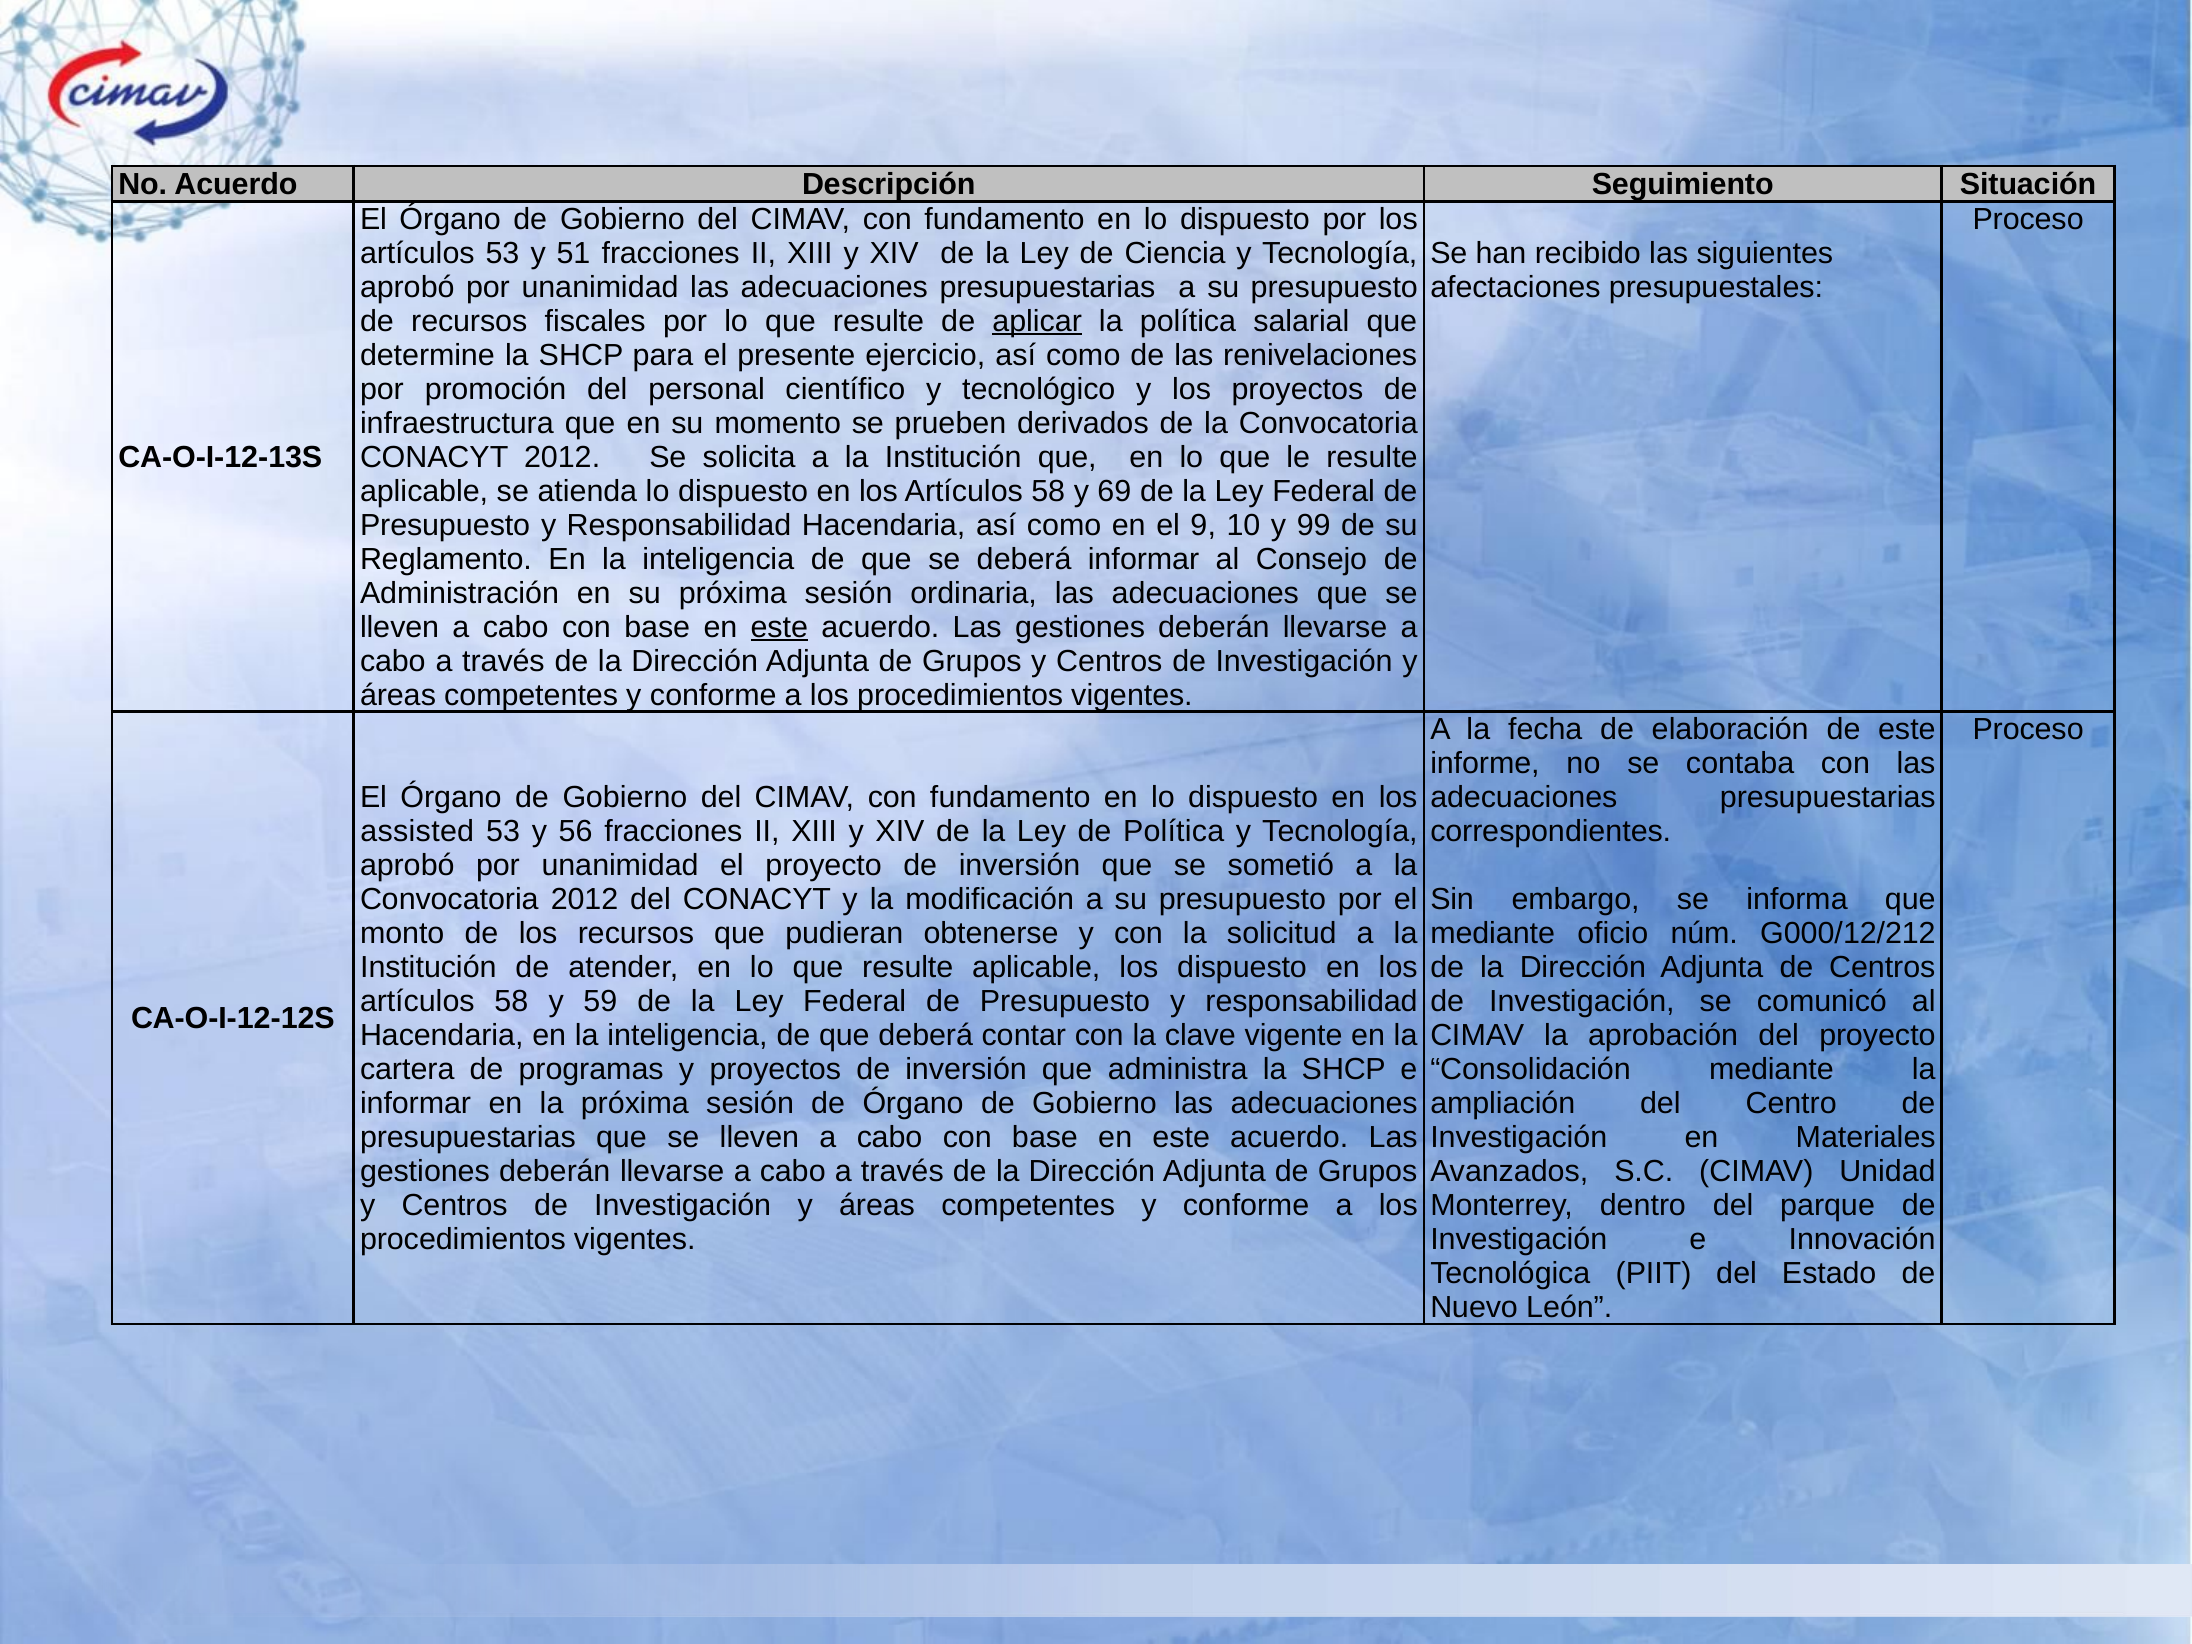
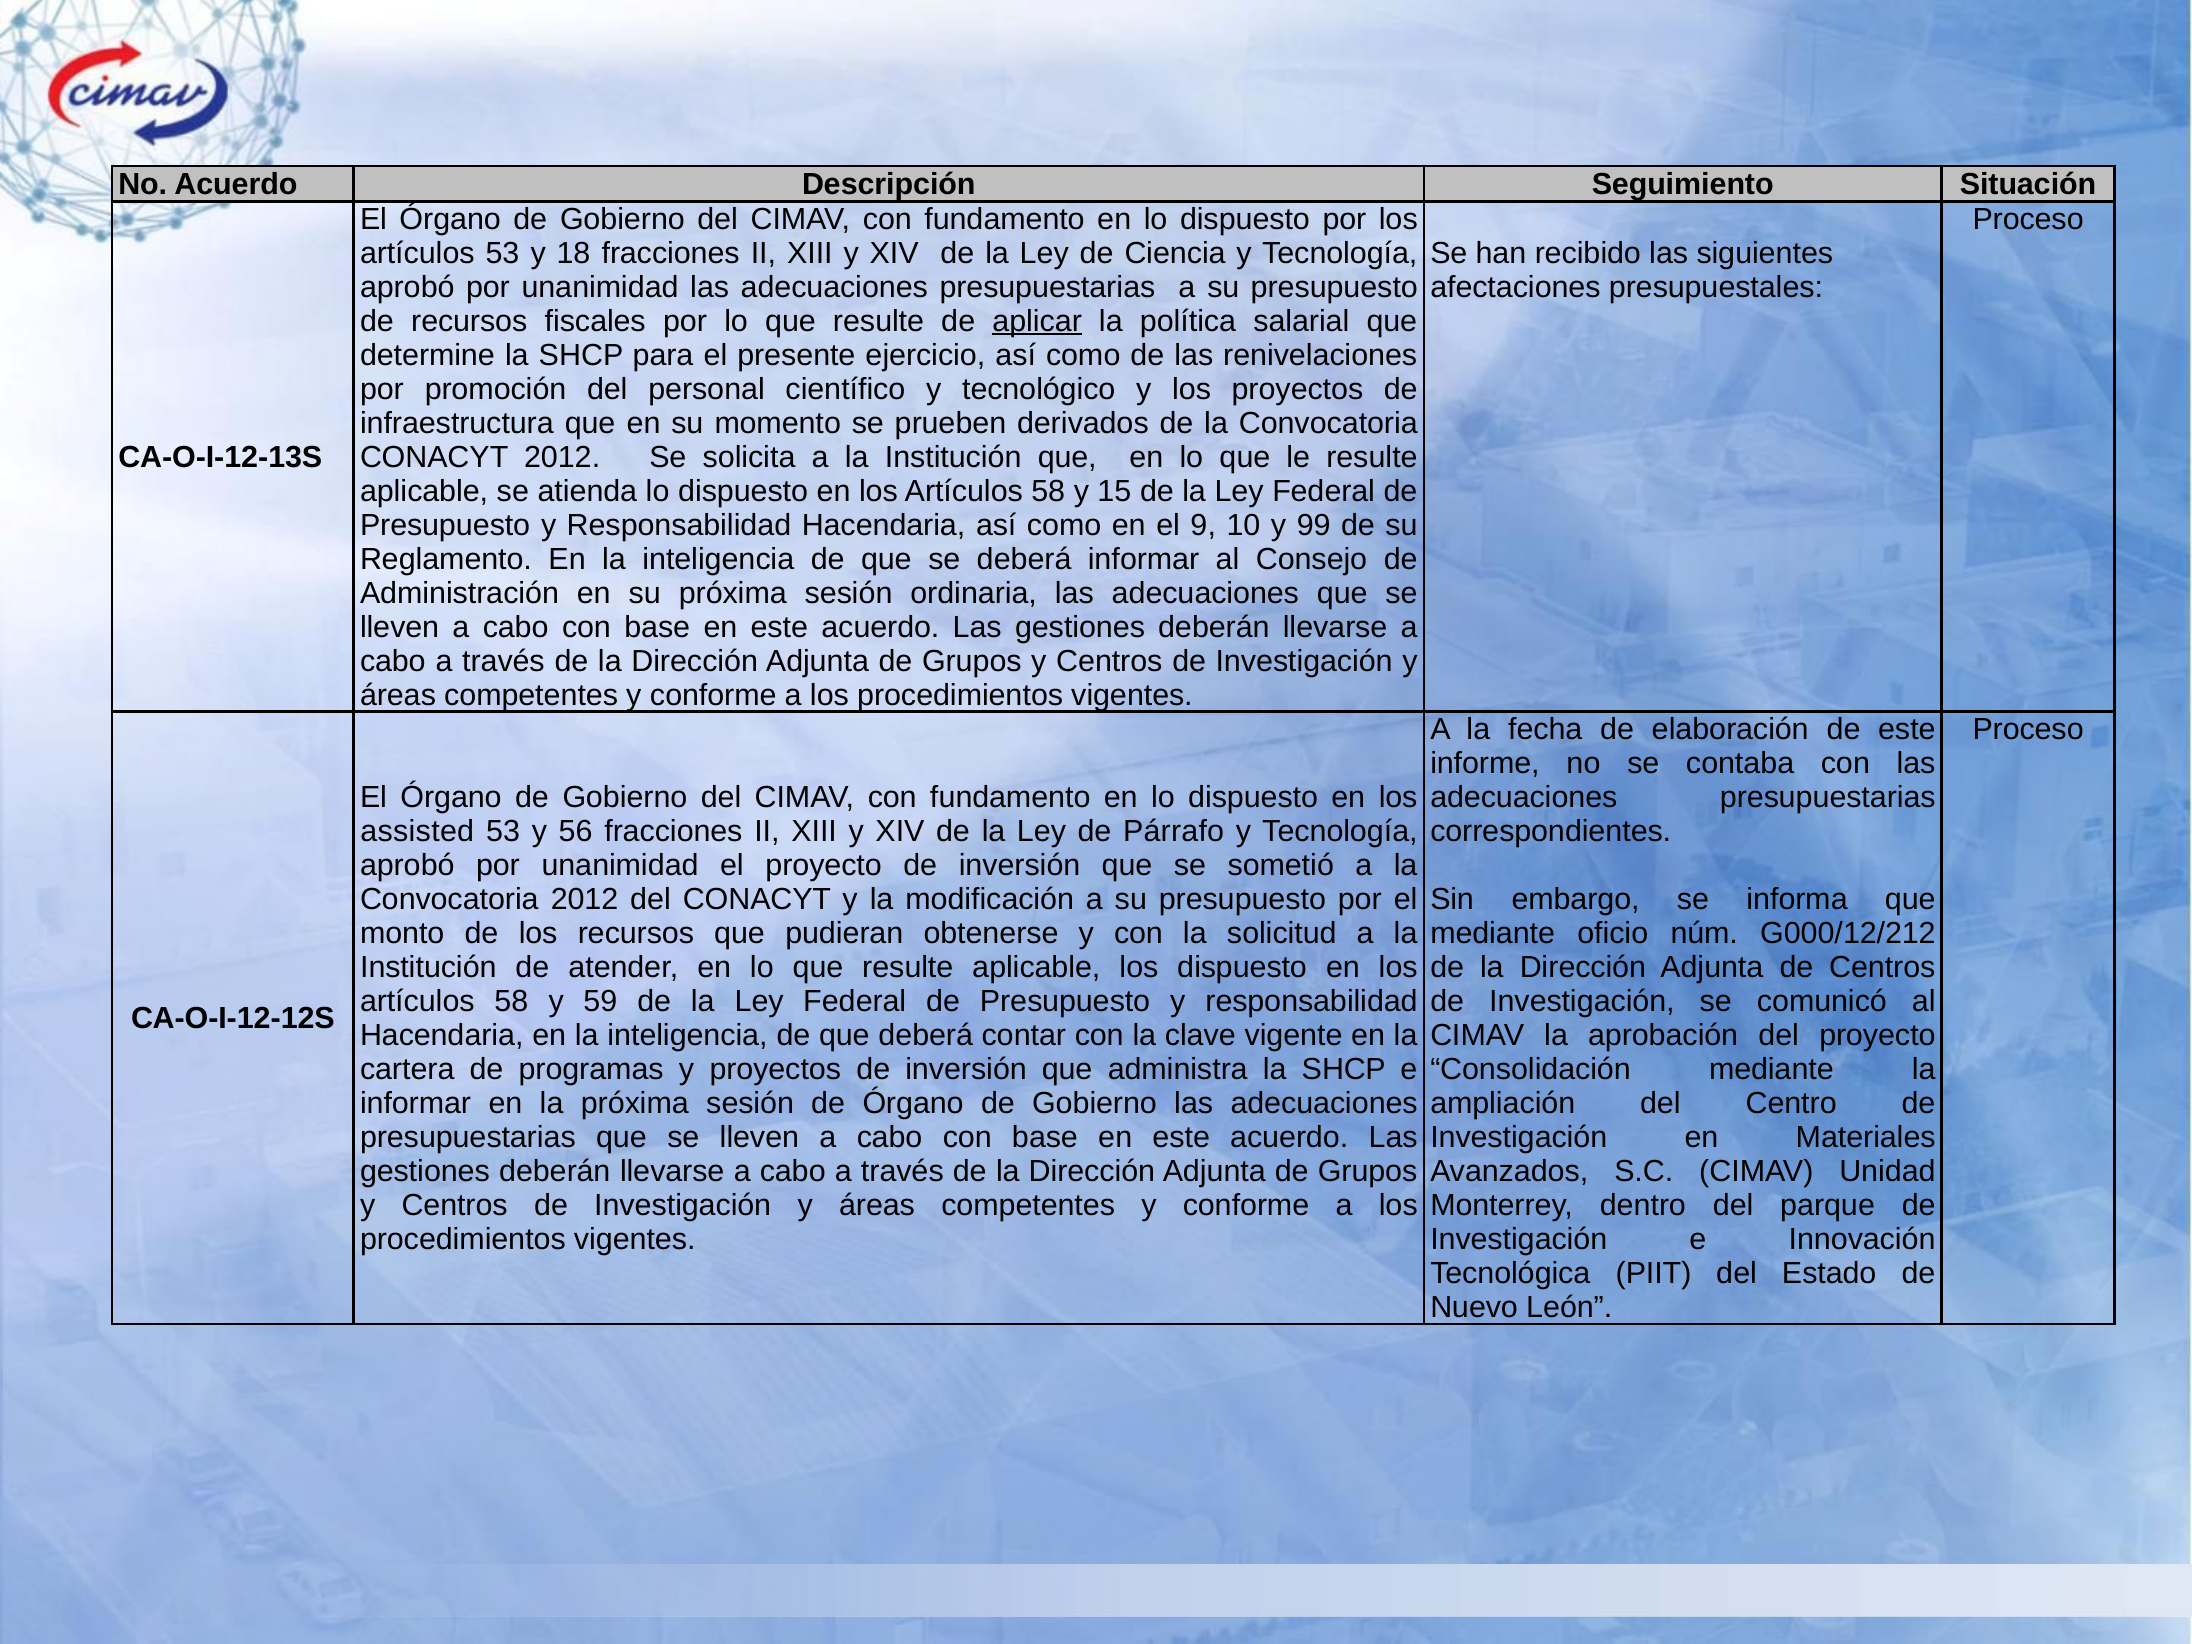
51: 51 -> 18
69: 69 -> 15
este at (779, 627) underline: present -> none
de Política: Política -> Párrafo
